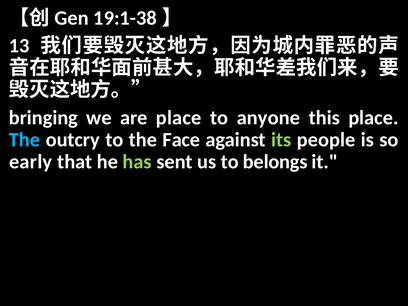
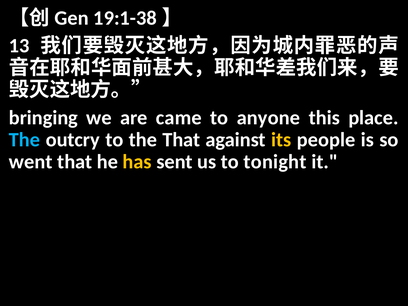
are place: place -> came
the Face: Face -> That
its colour: light green -> yellow
early: early -> went
has colour: light green -> yellow
belongs: belongs -> tonight
